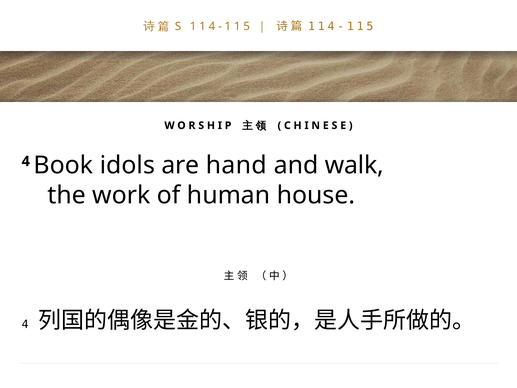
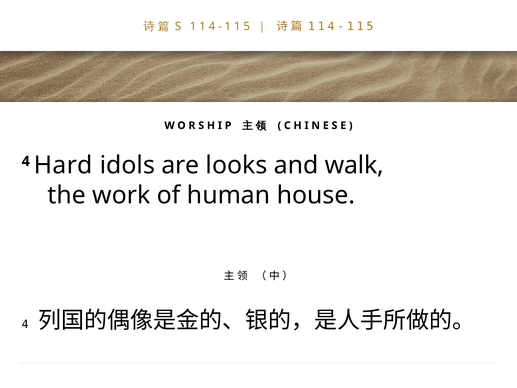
Book: Book -> Hard
hand: hand -> looks
